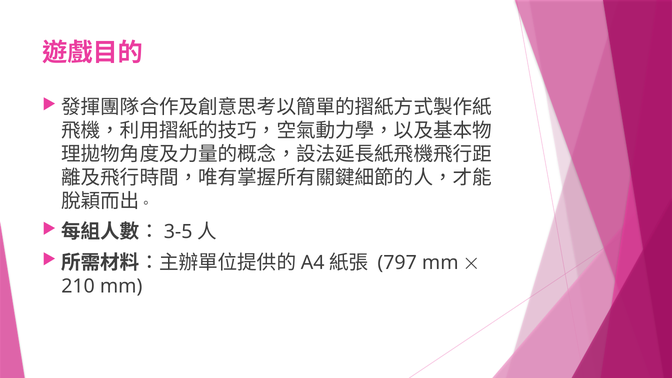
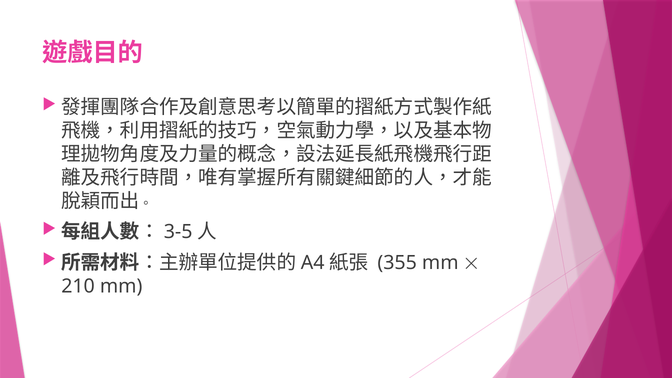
797: 797 -> 355
